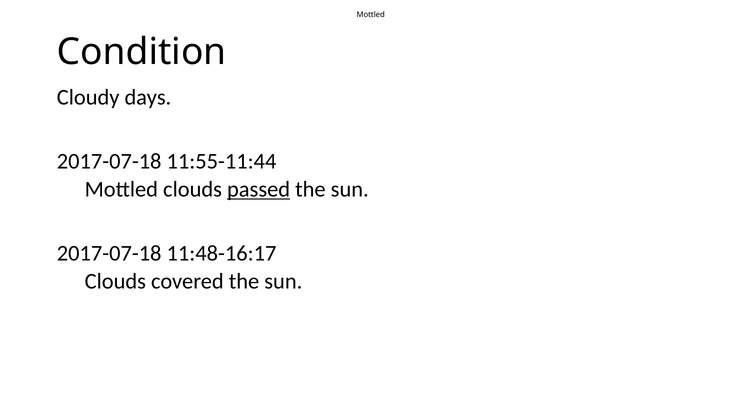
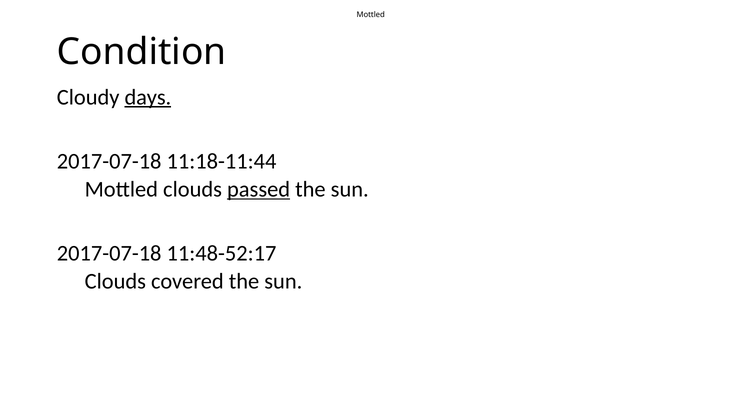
days underline: none -> present
11:55-11:44: 11:55-11:44 -> 11:18-11:44
11:48-16:17: 11:48-16:17 -> 11:48-52:17
